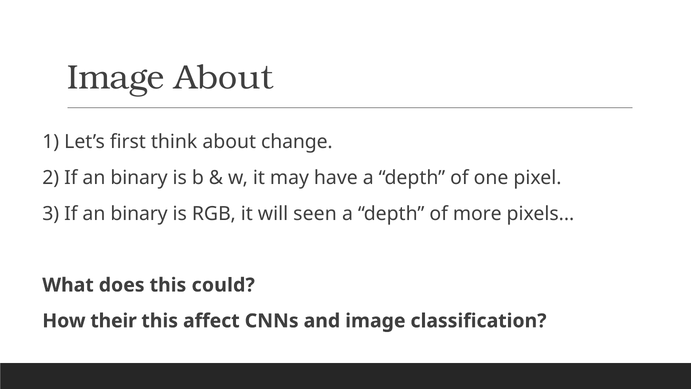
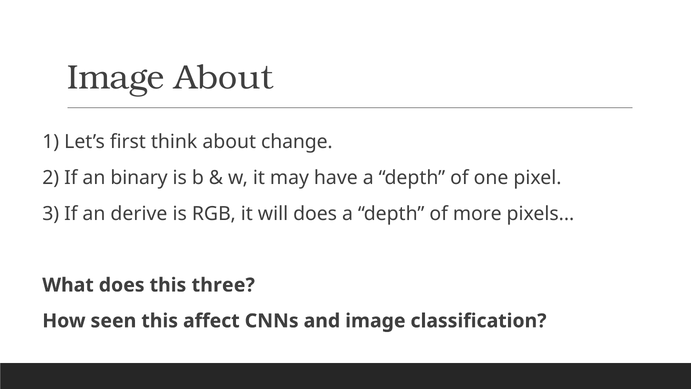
3 If an binary: binary -> derive
will seen: seen -> does
could: could -> three
their: their -> seen
